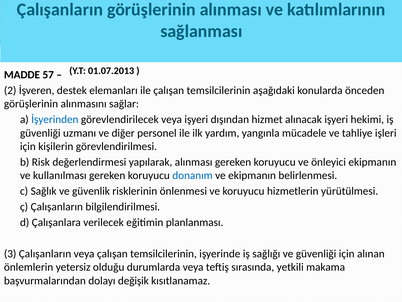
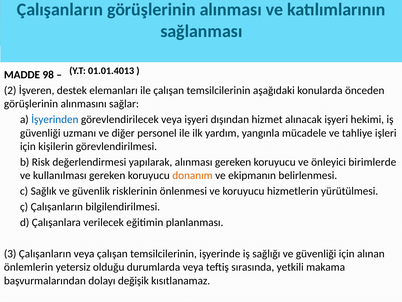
01.07.2013: 01.07.2013 -> 01.01.4013
57: 57 -> 98
önleyici ekipmanın: ekipmanın -> birimlerde
donanım colour: blue -> orange
